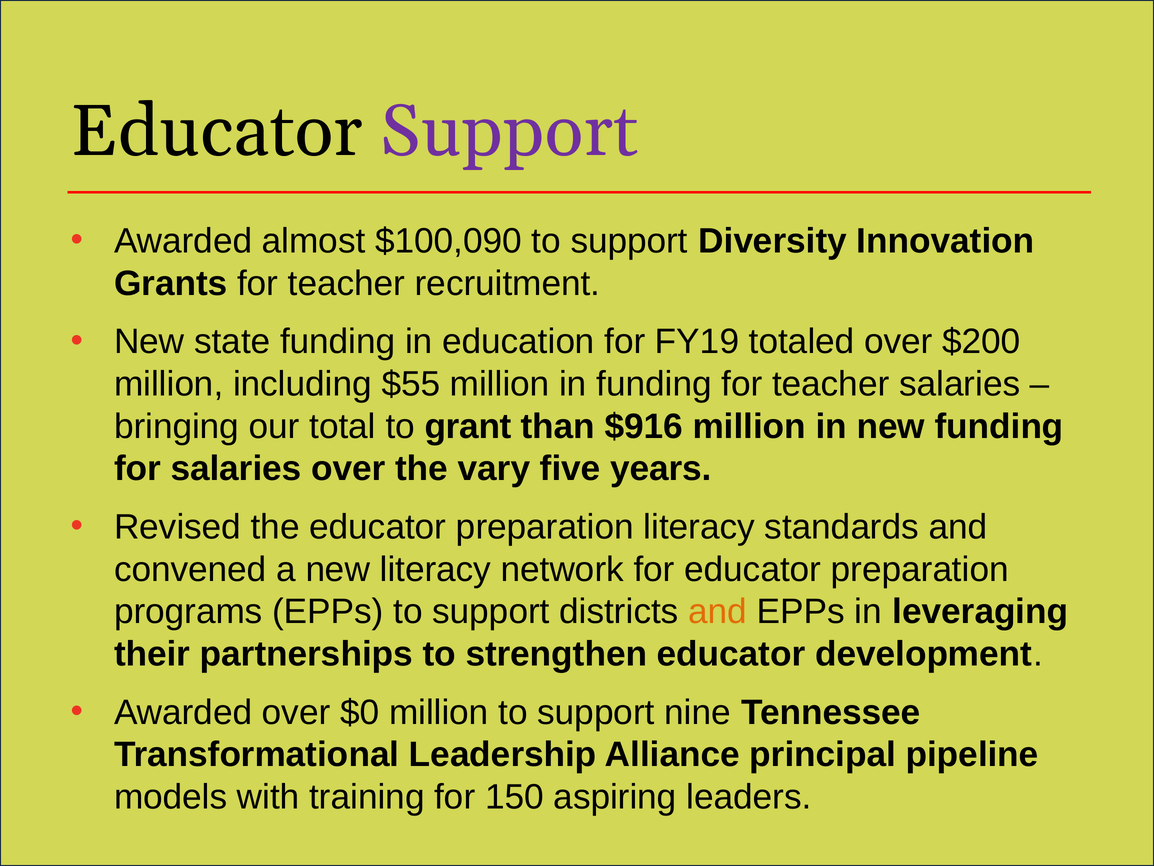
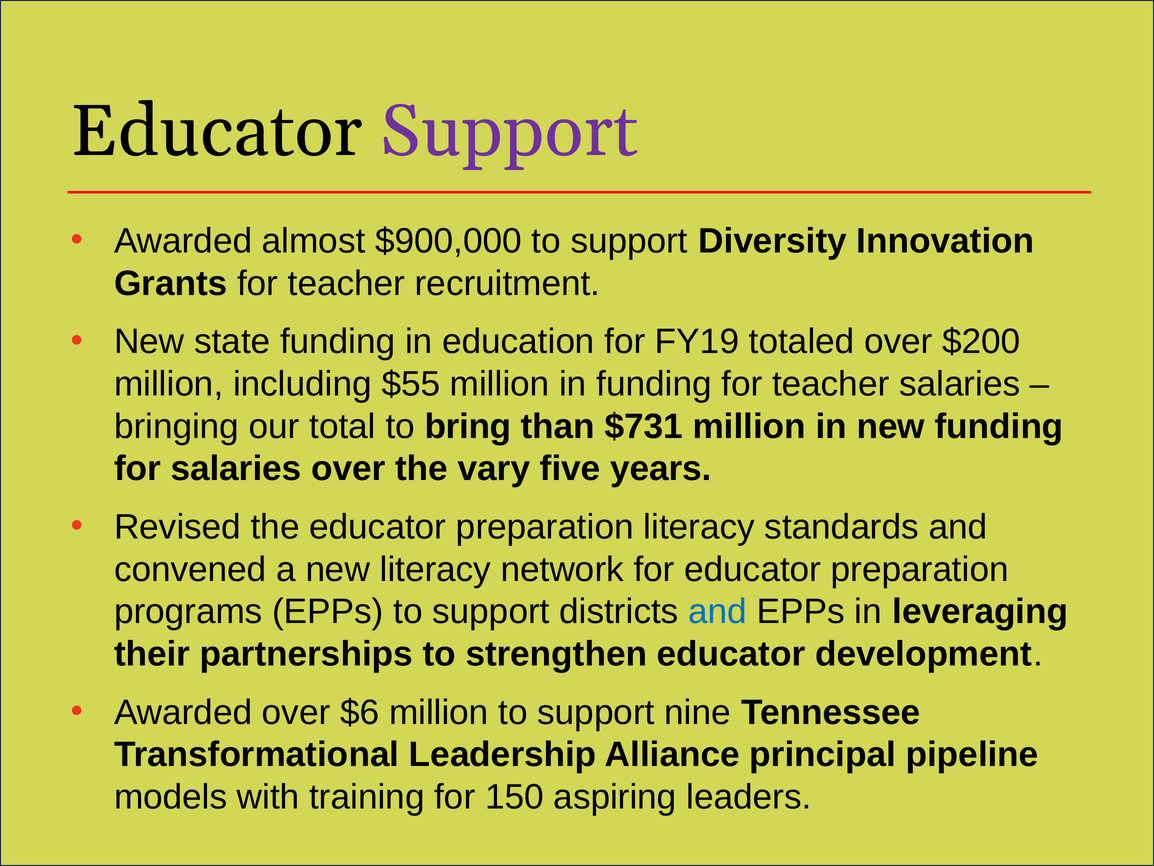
$100,090: $100,090 -> $900,000
grant: grant -> bring
$916: $916 -> $731
and at (717, 611) colour: orange -> blue
$0: $0 -> $6
